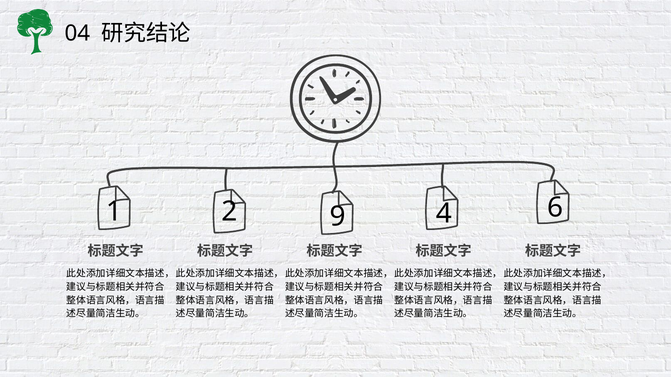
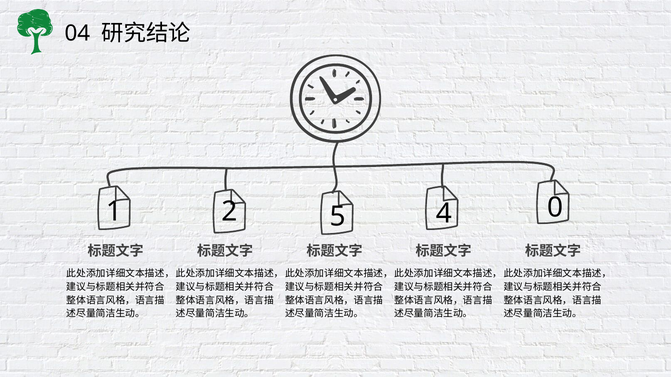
9: 9 -> 5
6: 6 -> 0
